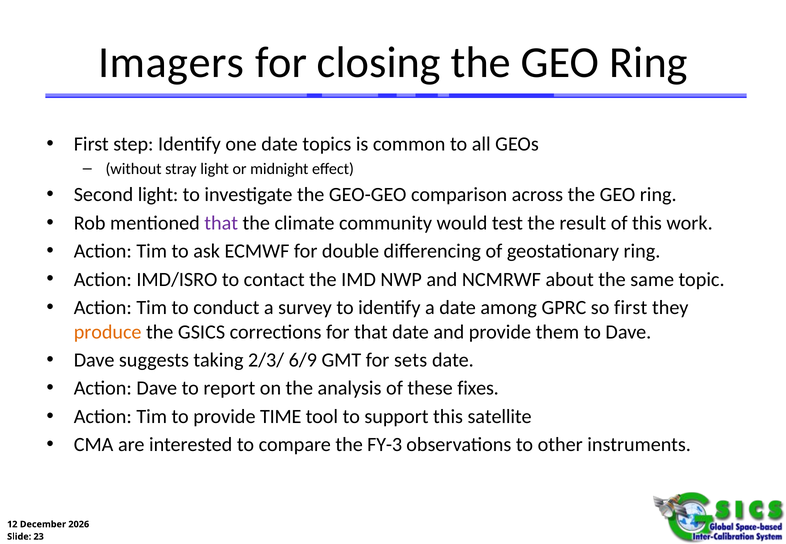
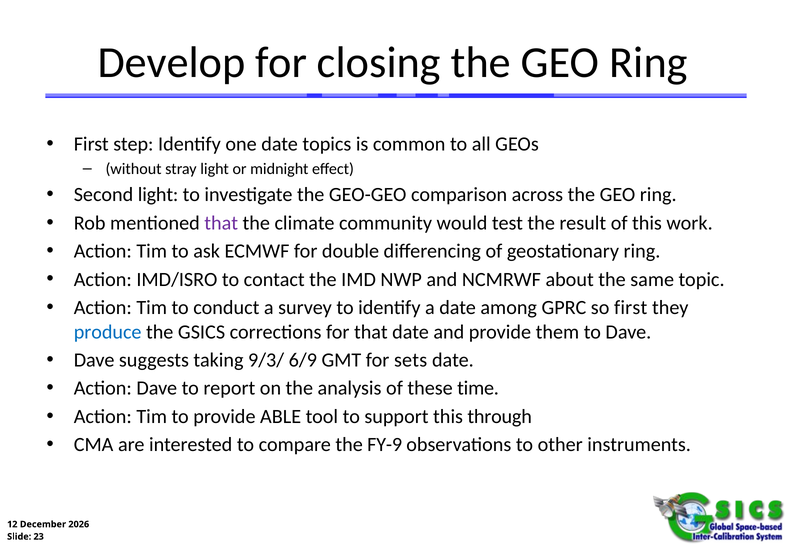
Imagers: Imagers -> Develop
produce colour: orange -> blue
2/3/: 2/3/ -> 9/3/
fixes: fixes -> time
TIME: TIME -> ABLE
satellite: satellite -> through
FY-3: FY-3 -> FY-9
